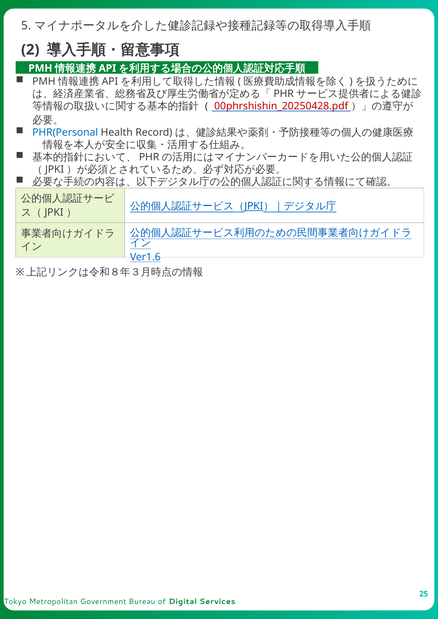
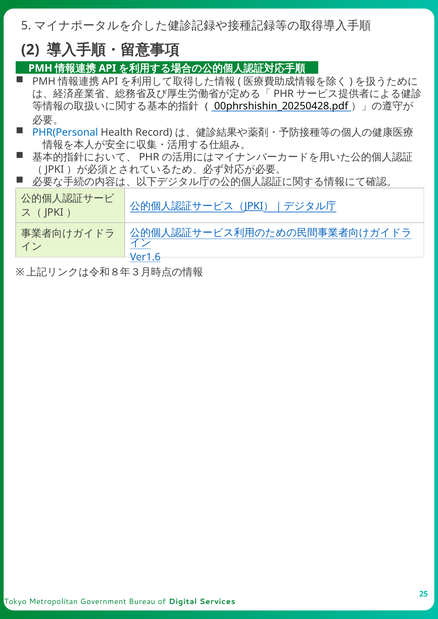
00phrshishin_20250428.pdf colour: red -> black
